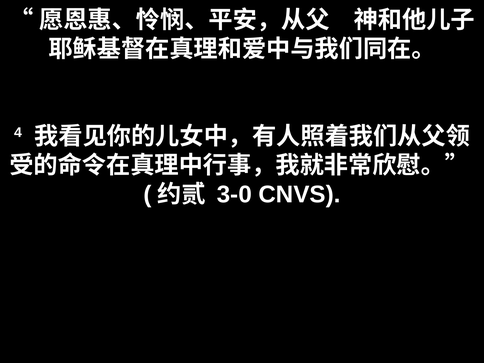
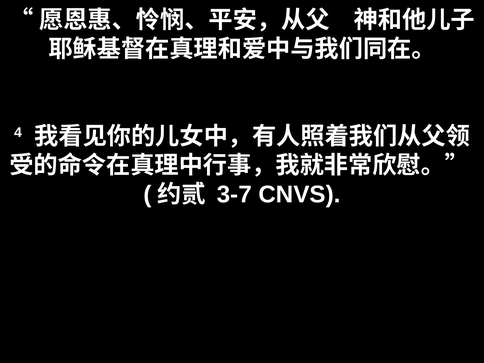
3-0: 3-0 -> 3-7
